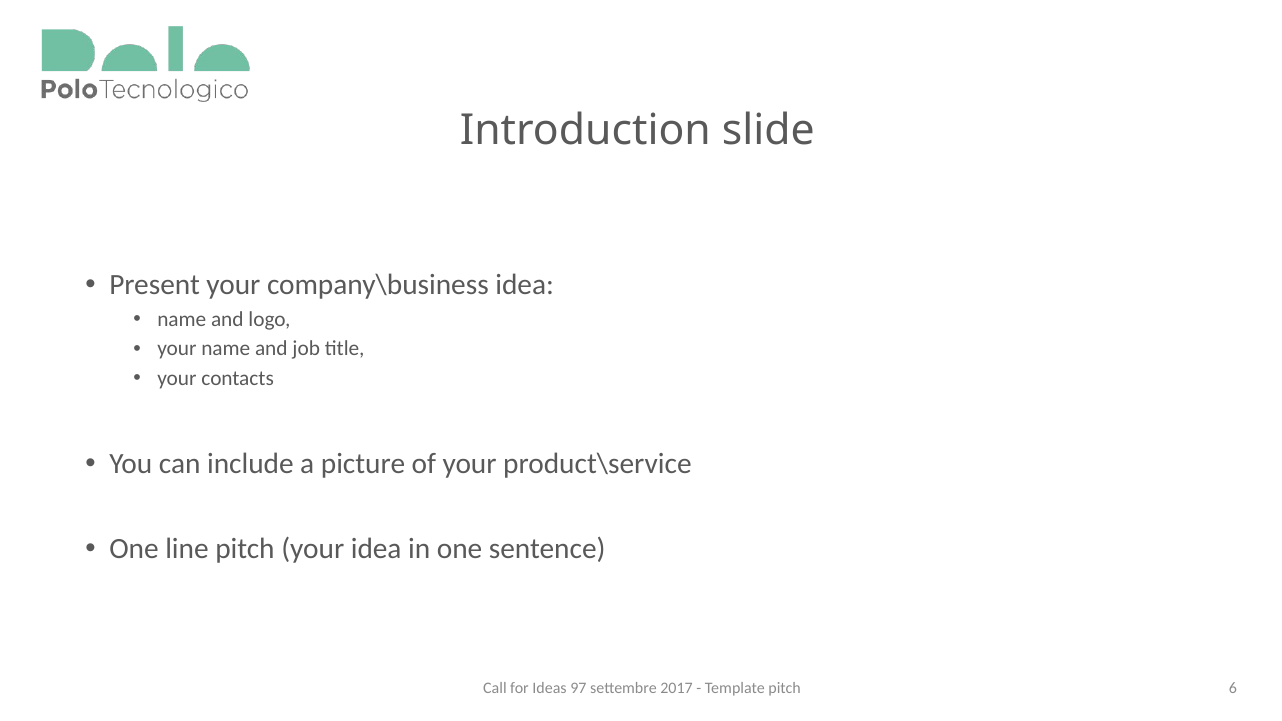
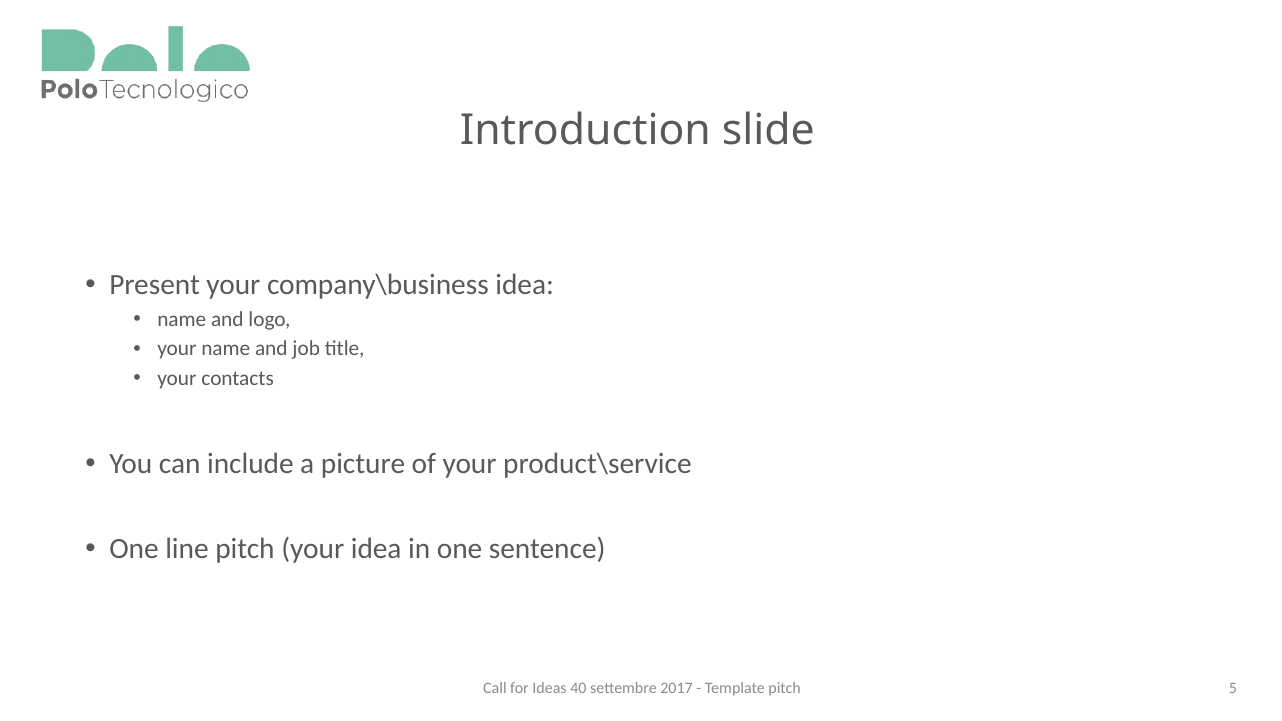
97: 97 -> 40
6: 6 -> 5
